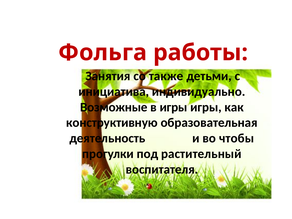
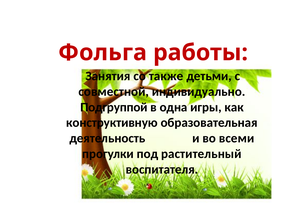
инициатива: инициатива -> совместной
Возможные: Возможные -> Подгруппой
в игры: игры -> одна
чтобы: чтобы -> всеми
